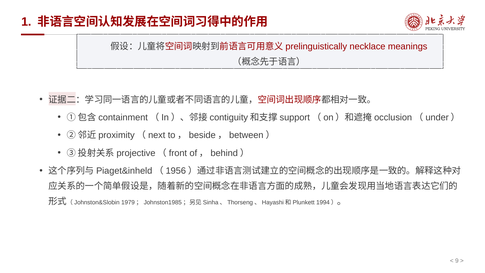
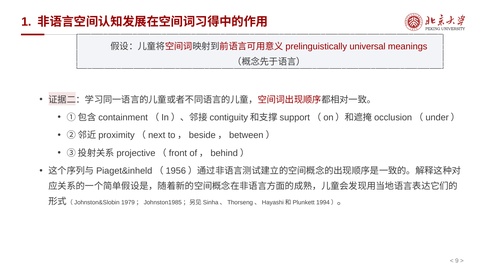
necklace: necklace -> universal
